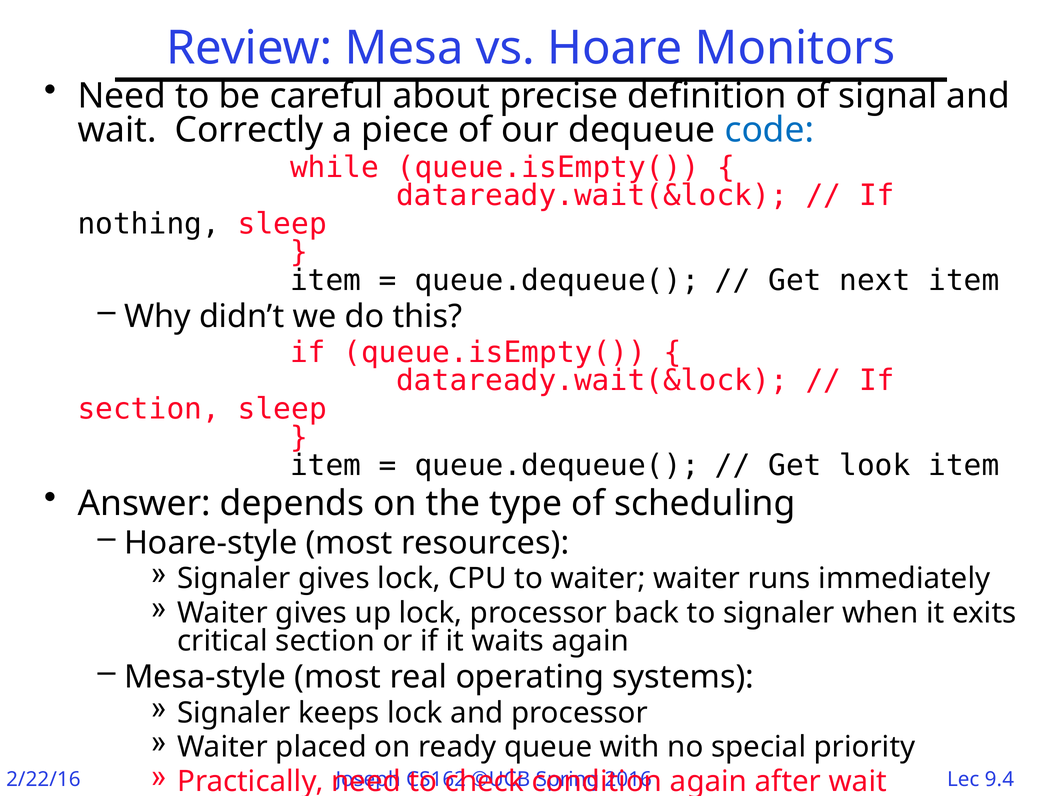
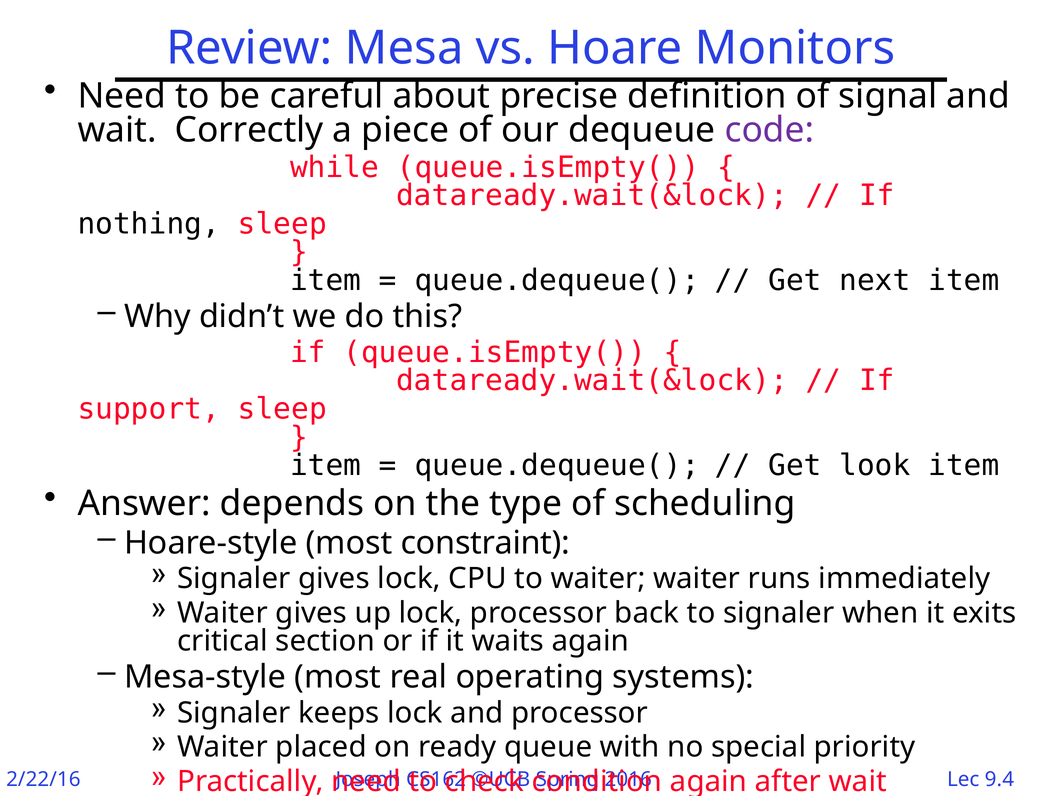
code colour: blue -> purple
section at (149, 409): section -> support
resources: resources -> constraint
